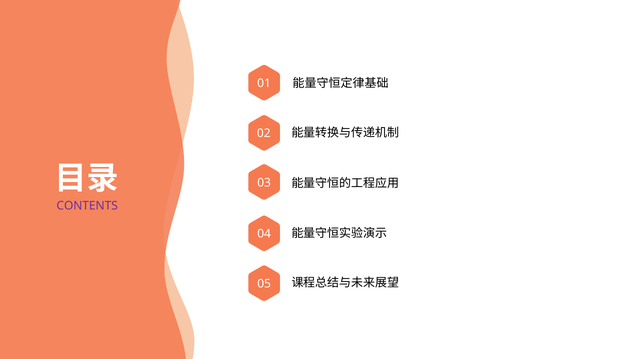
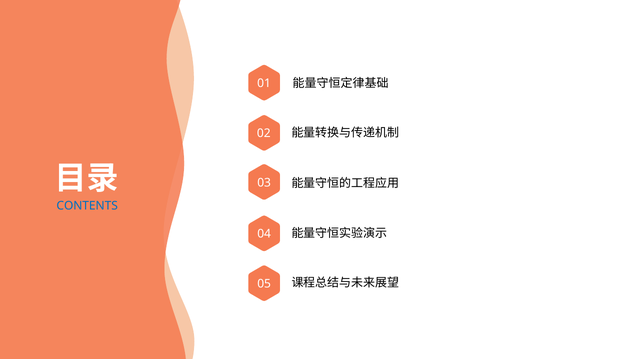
CONTENTS colour: purple -> blue
